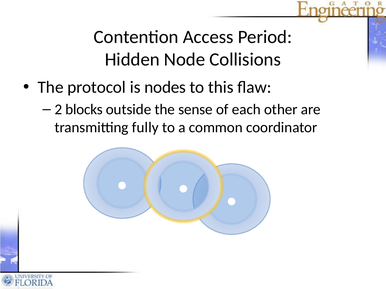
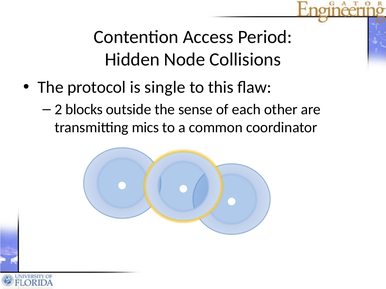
nodes: nodes -> single
fully: fully -> mics
